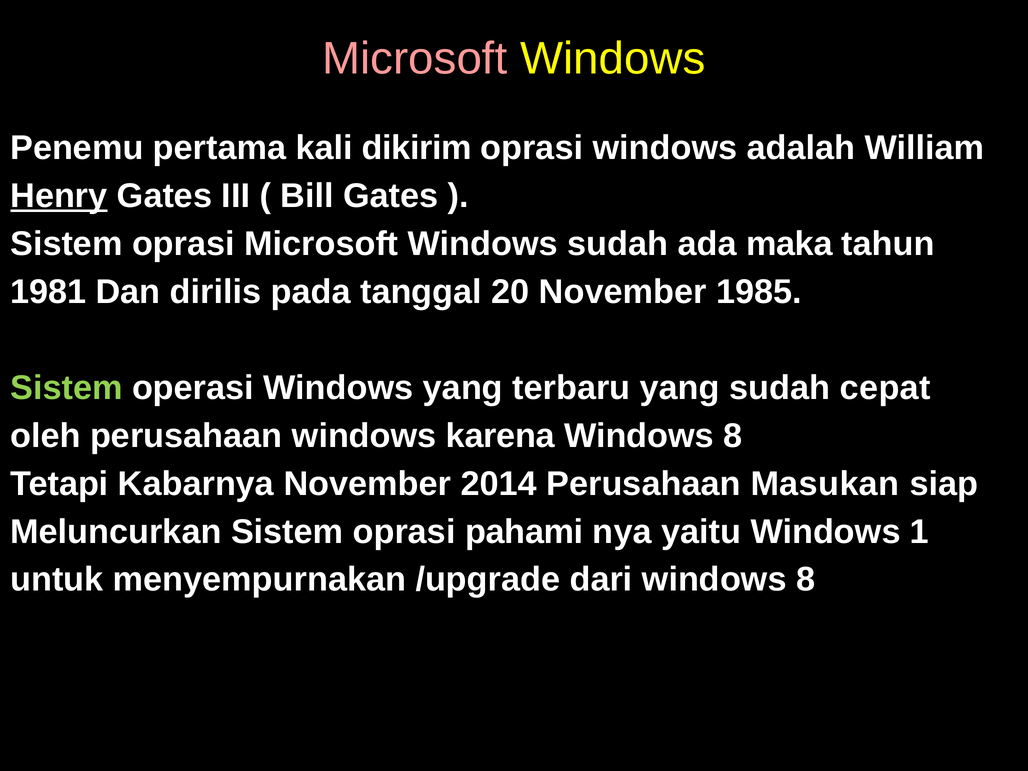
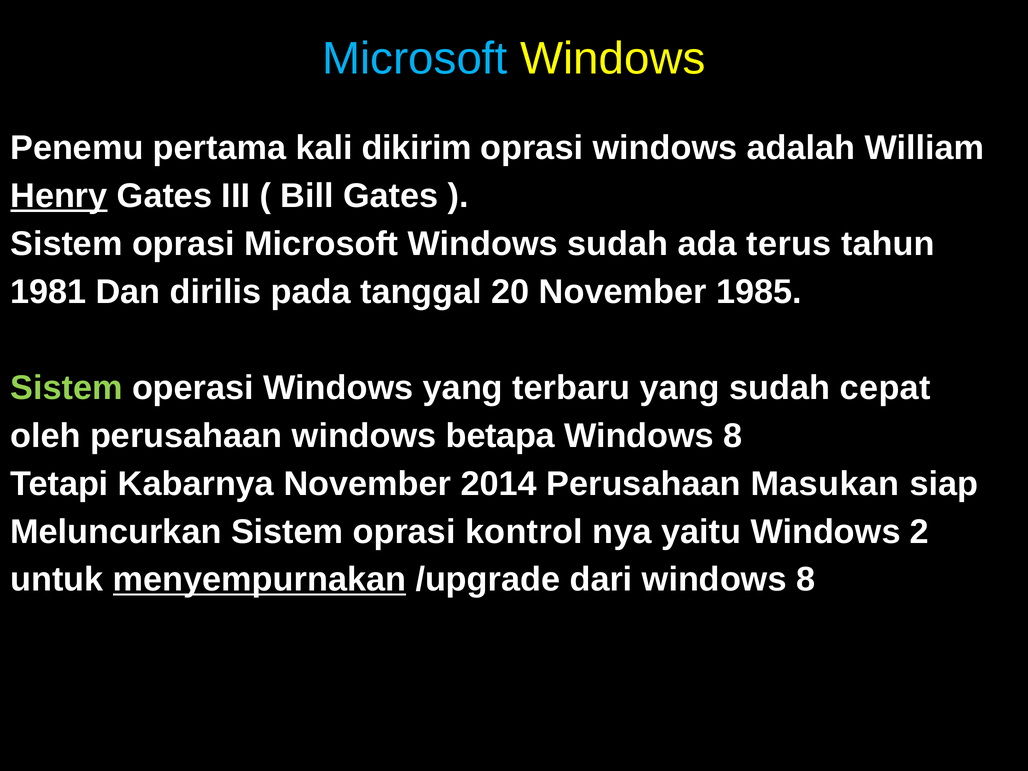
Microsoft at (415, 59) colour: pink -> light blue
maka: maka -> terus
karena: karena -> betapa
pahami: pahami -> kontrol
1: 1 -> 2
menyempurnakan underline: none -> present
